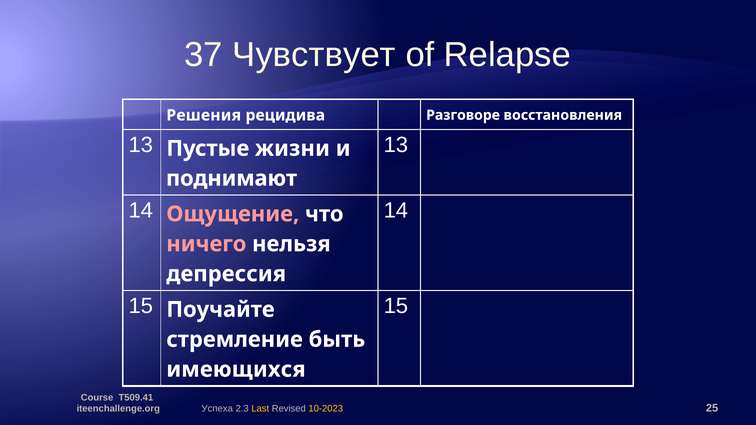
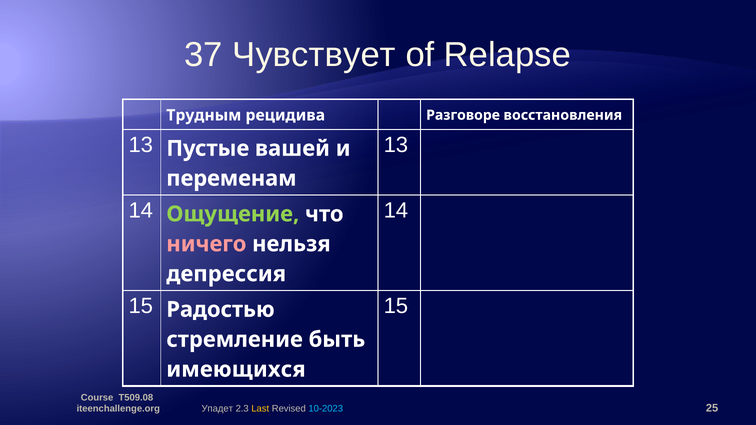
Решения: Решения -> Трудным
жизни: жизни -> вашей
поднимают: поднимают -> переменам
Ощущение colour: pink -> light green
Поучайте: Поучайте -> Радостью
T509.41: T509.41 -> T509.08
Успеха: Успеха -> Упадет
10-2023 colour: yellow -> light blue
